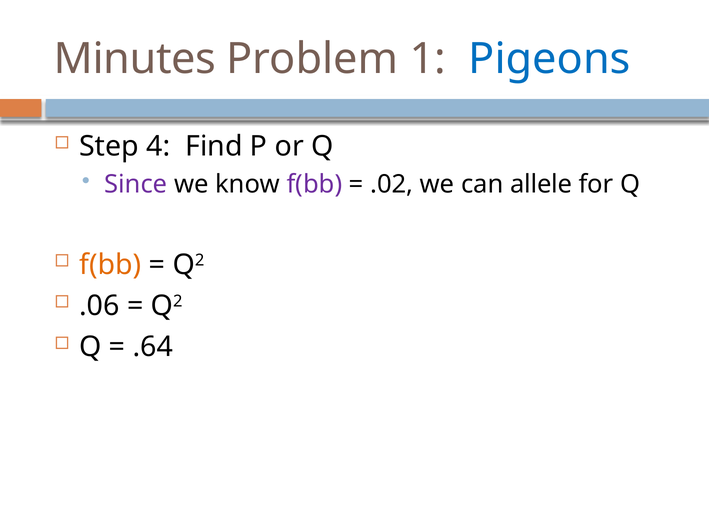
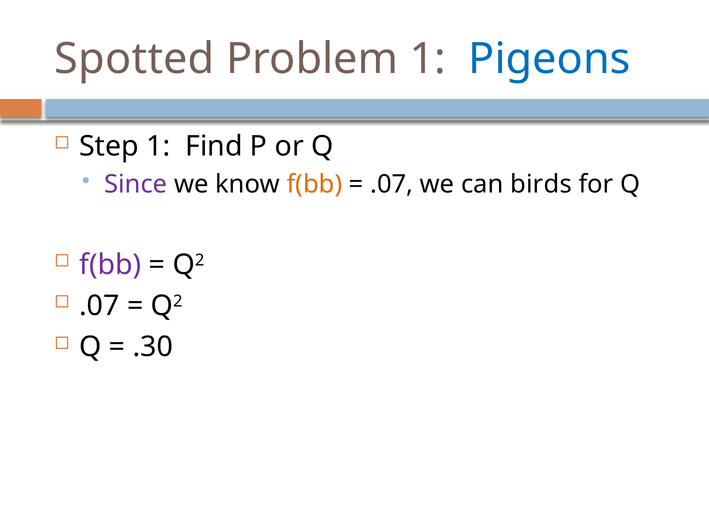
Minutes: Minutes -> Spotted
Step 4: 4 -> 1
f(bb at (314, 184) colour: purple -> orange
.02 at (392, 184): .02 -> .07
allele: allele -> birds
f(bb at (110, 265) colour: orange -> purple
.06 at (99, 306): .06 -> .07
.64: .64 -> .30
